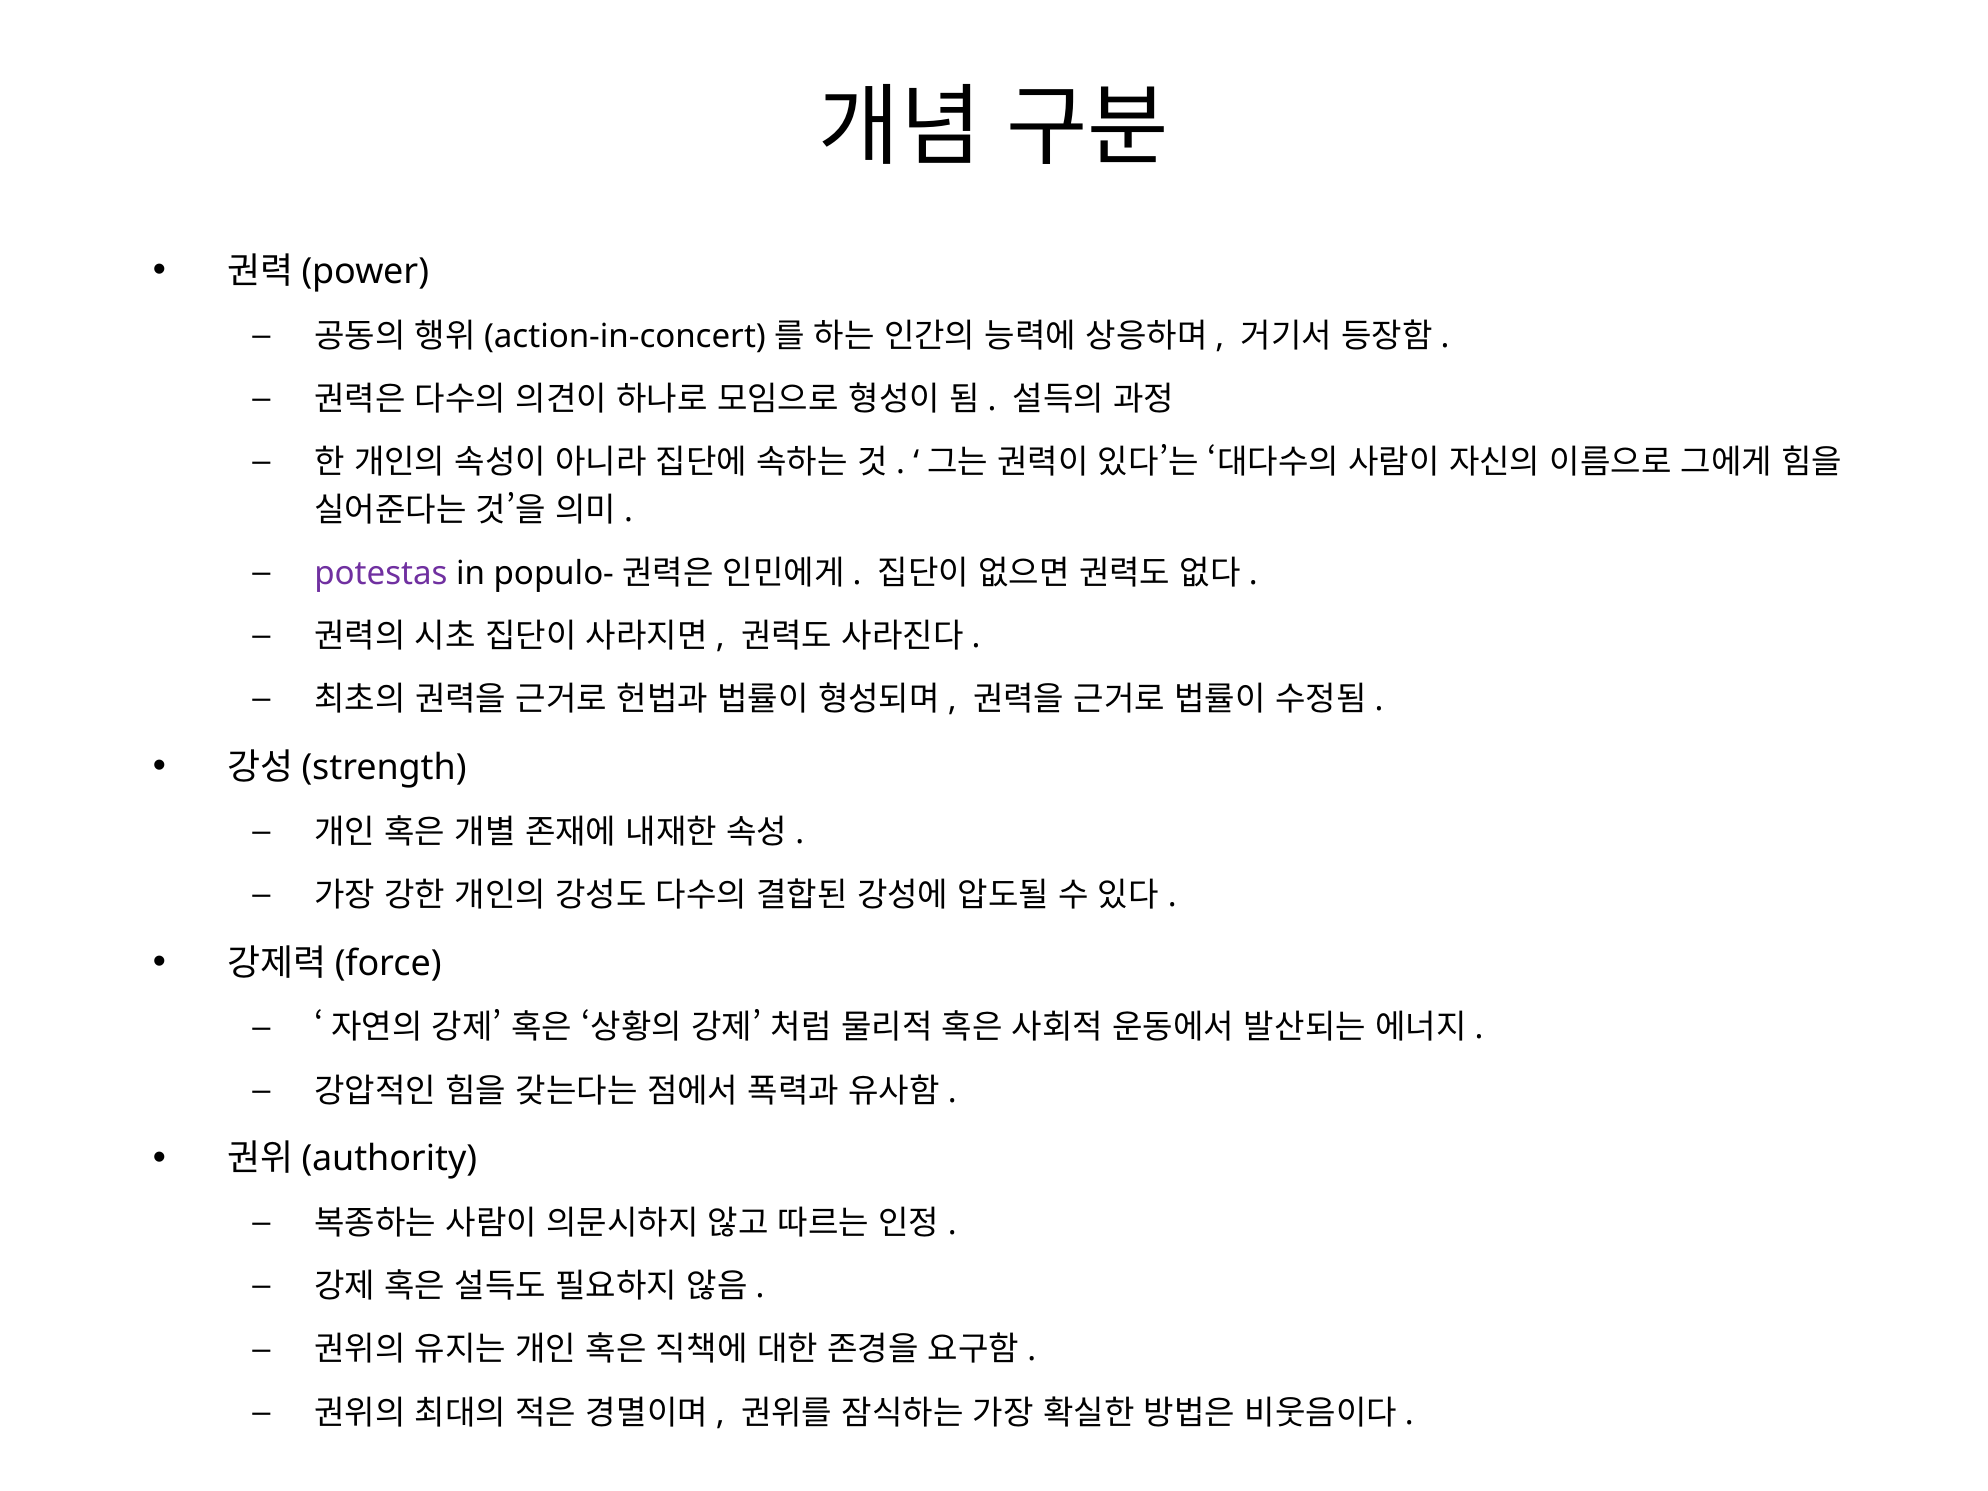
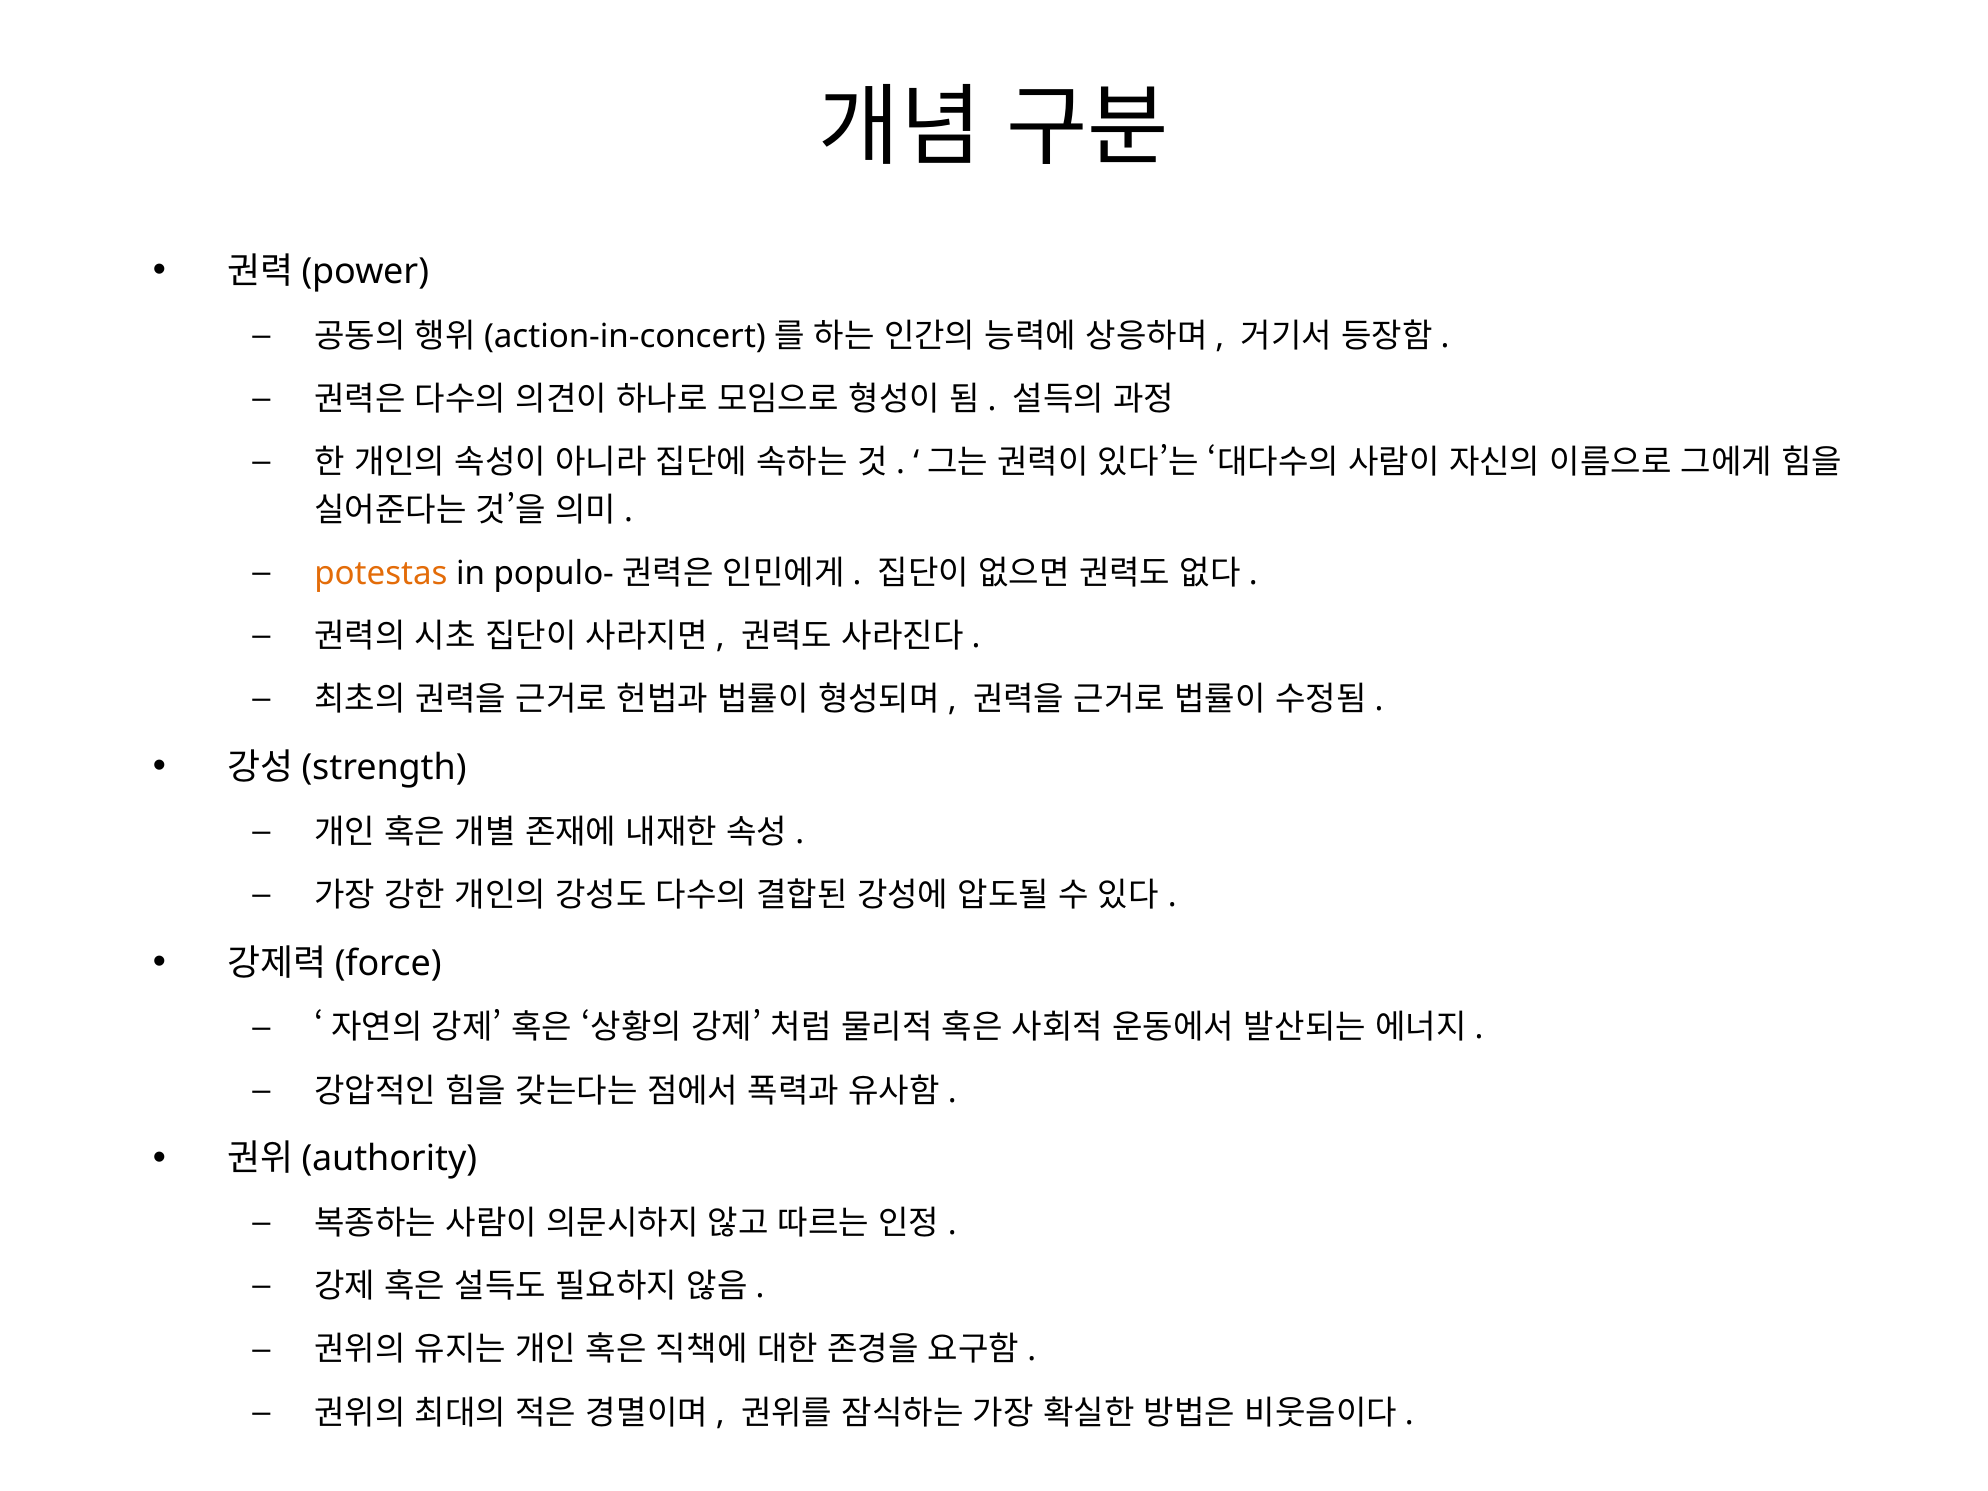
potestas colour: purple -> orange
